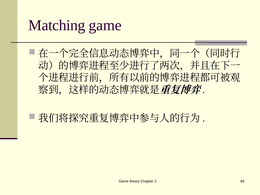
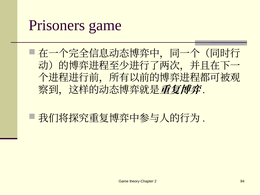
Matching: Matching -> Prisoners
